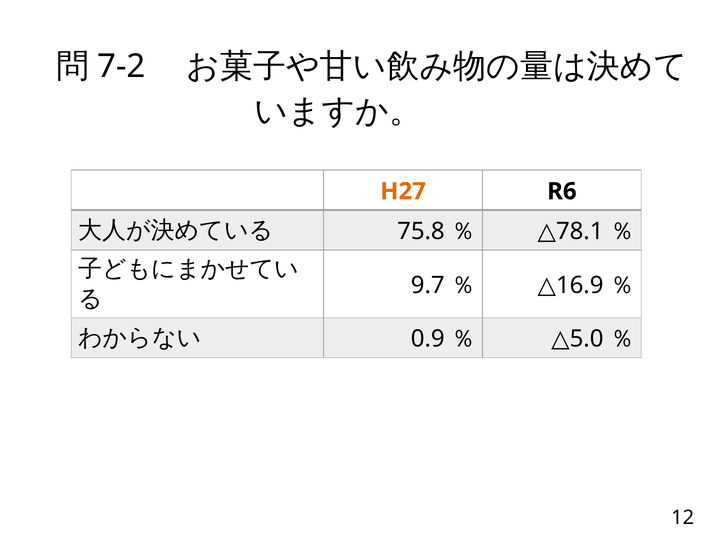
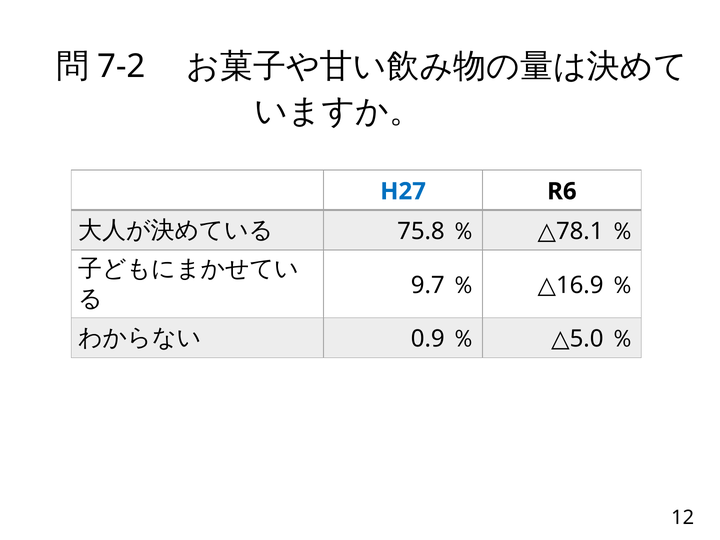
H27 colour: orange -> blue
